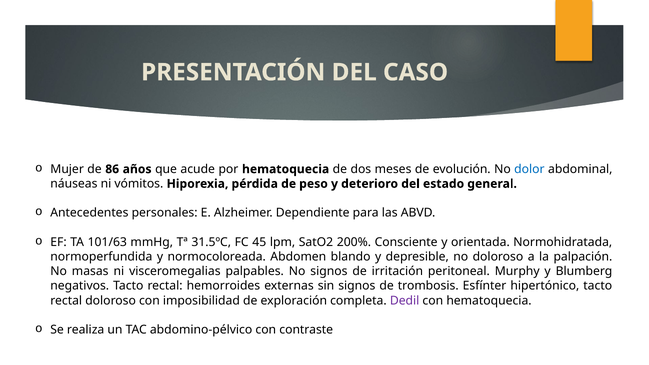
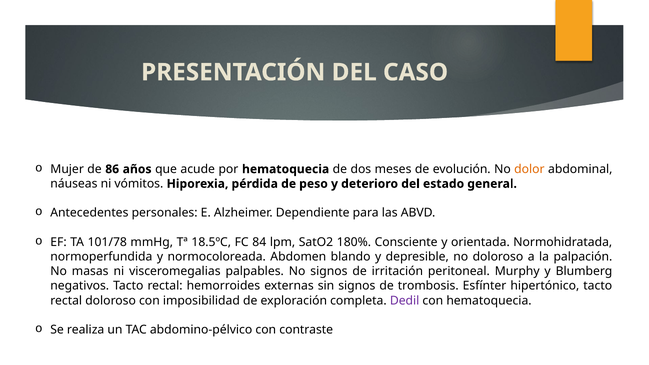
dolor colour: blue -> orange
101/63: 101/63 -> 101/78
31.5ºC: 31.5ºC -> 18.5ºC
45: 45 -> 84
200%: 200% -> 180%
